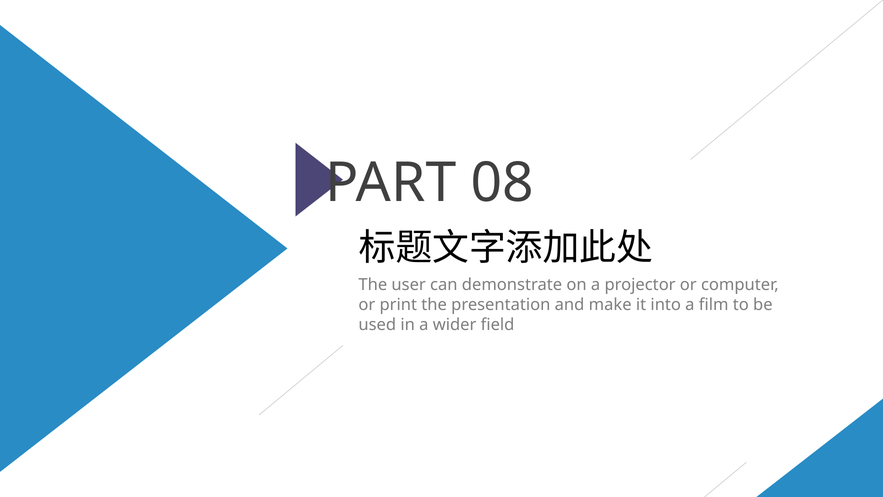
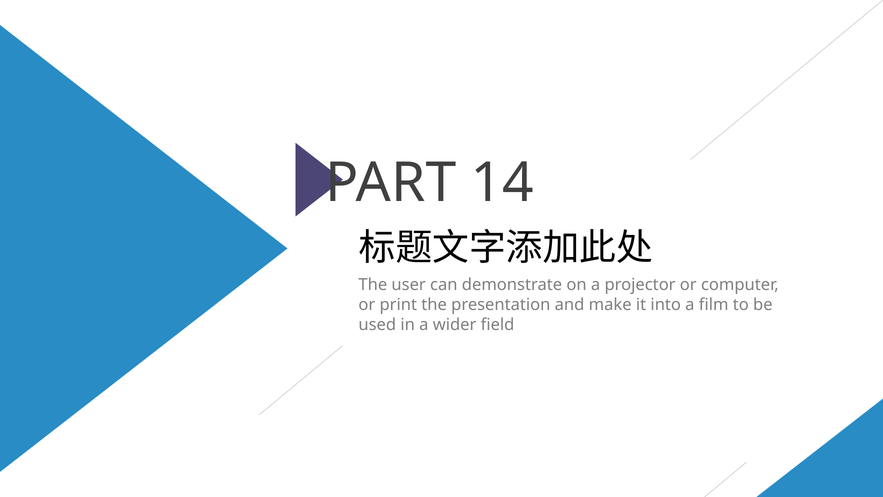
08: 08 -> 14
